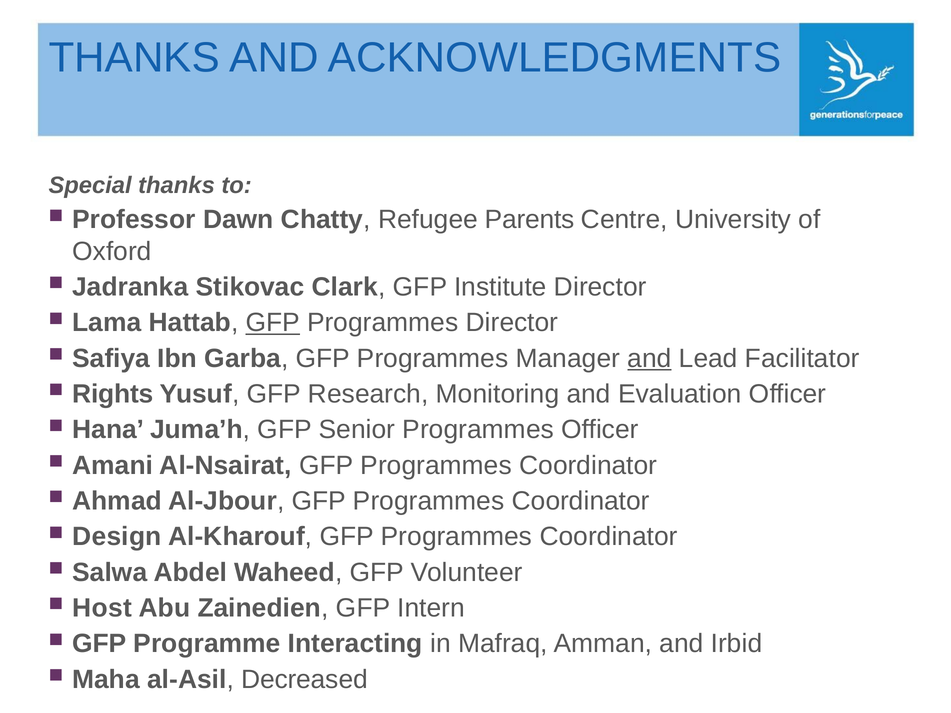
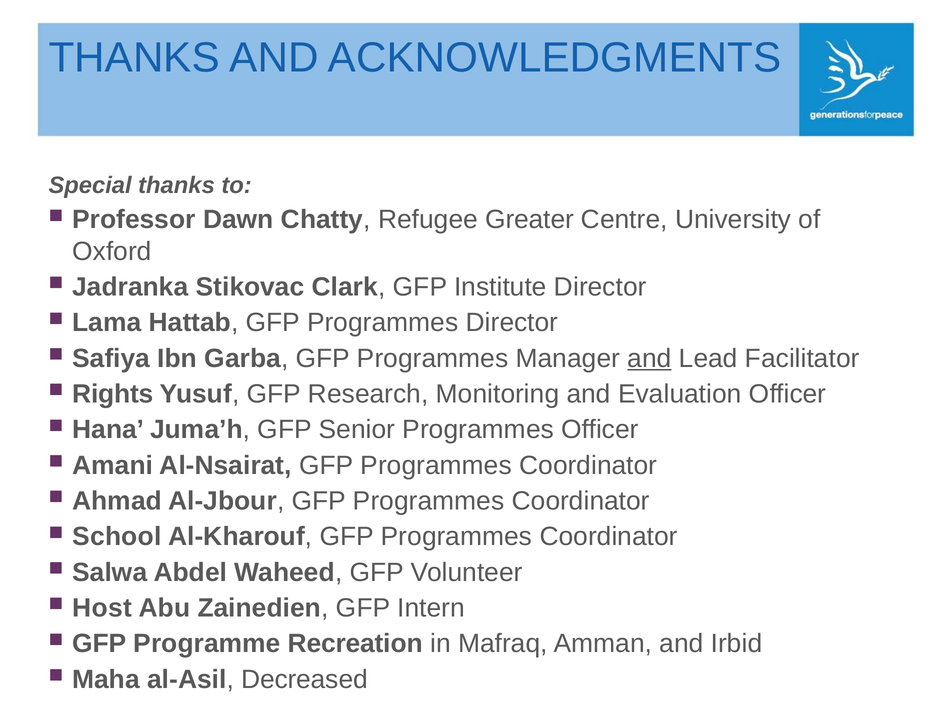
Parents: Parents -> Greater
GFP at (273, 323) underline: present -> none
Design: Design -> School
Interacting: Interacting -> Recreation
